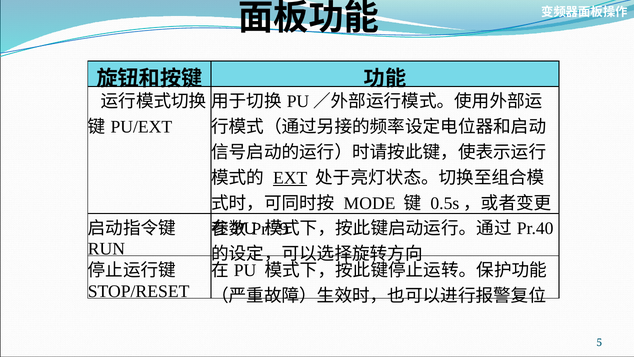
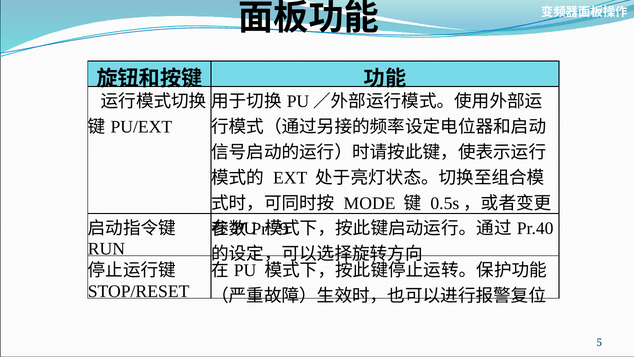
EXT underline: present -> none
